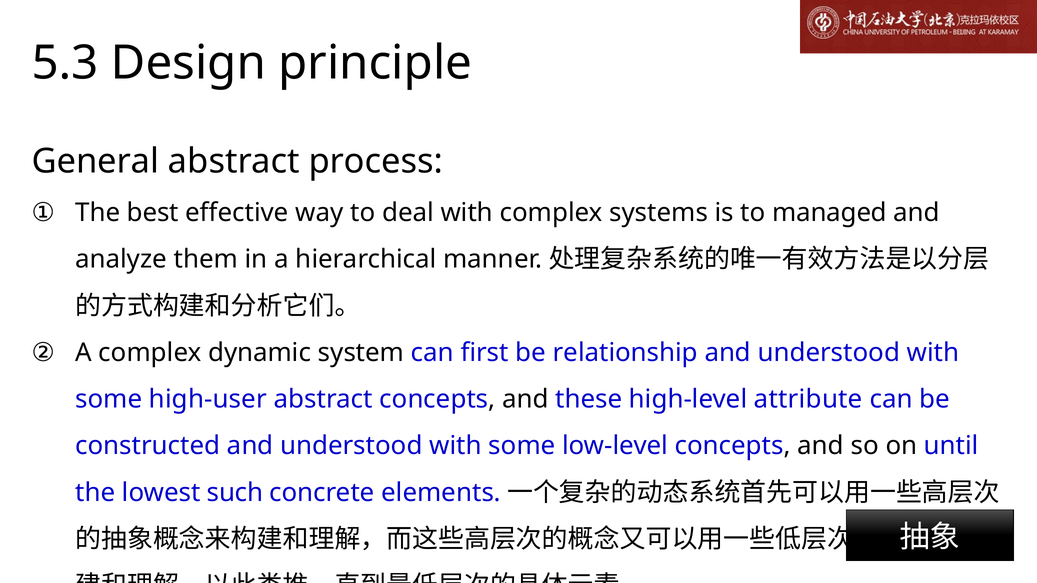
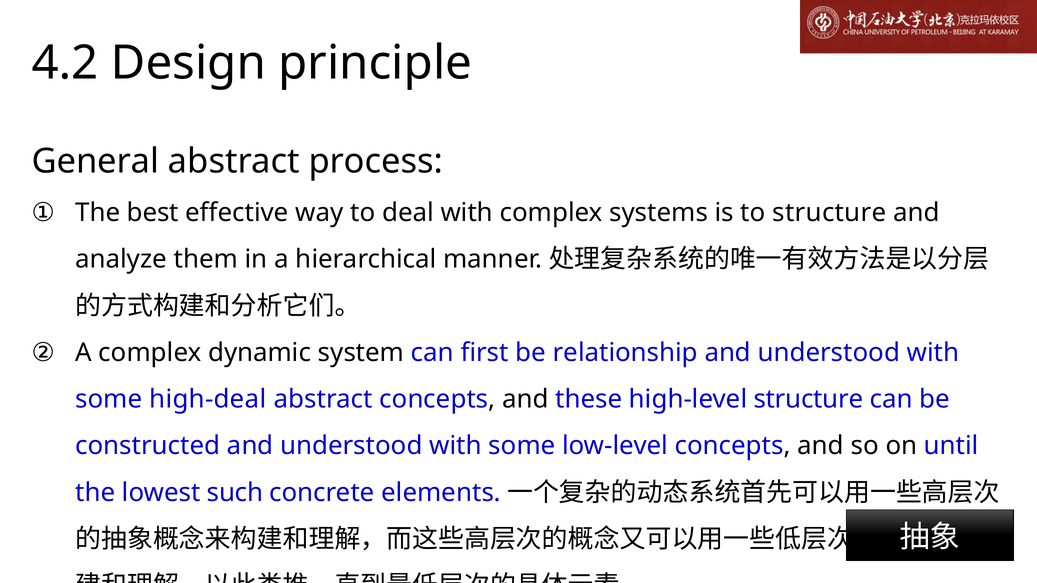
5.3: 5.3 -> 4.2
to managed: managed -> structure
high-user: high-user -> high-deal
high-level attribute: attribute -> structure
